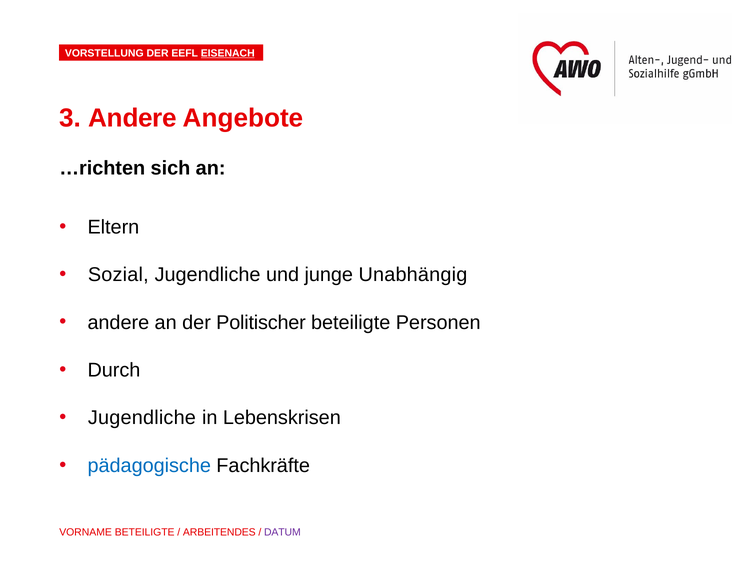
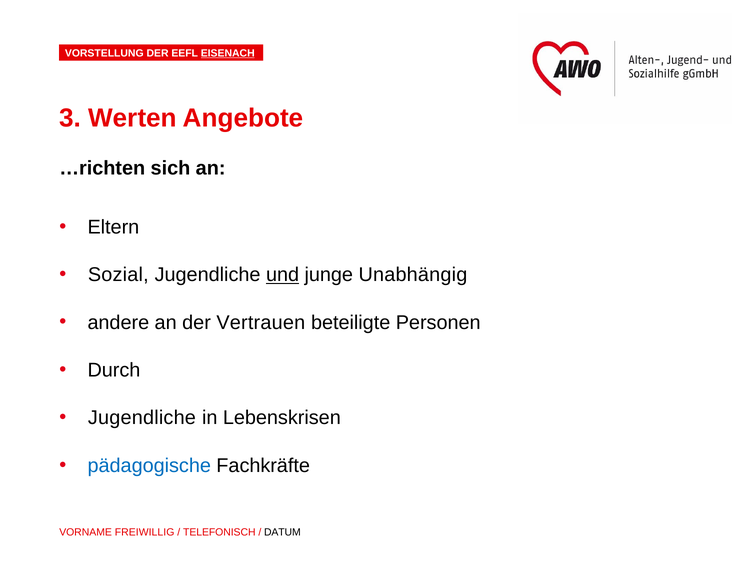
3 Andere: Andere -> Werten
und underline: none -> present
Politischer: Politischer -> Vertrauen
VORNAME BETEILIGTE: BETEILIGTE -> FREIWILLIG
ARBEITENDES: ARBEITENDES -> TELEFONISCH
DATUM colour: purple -> black
